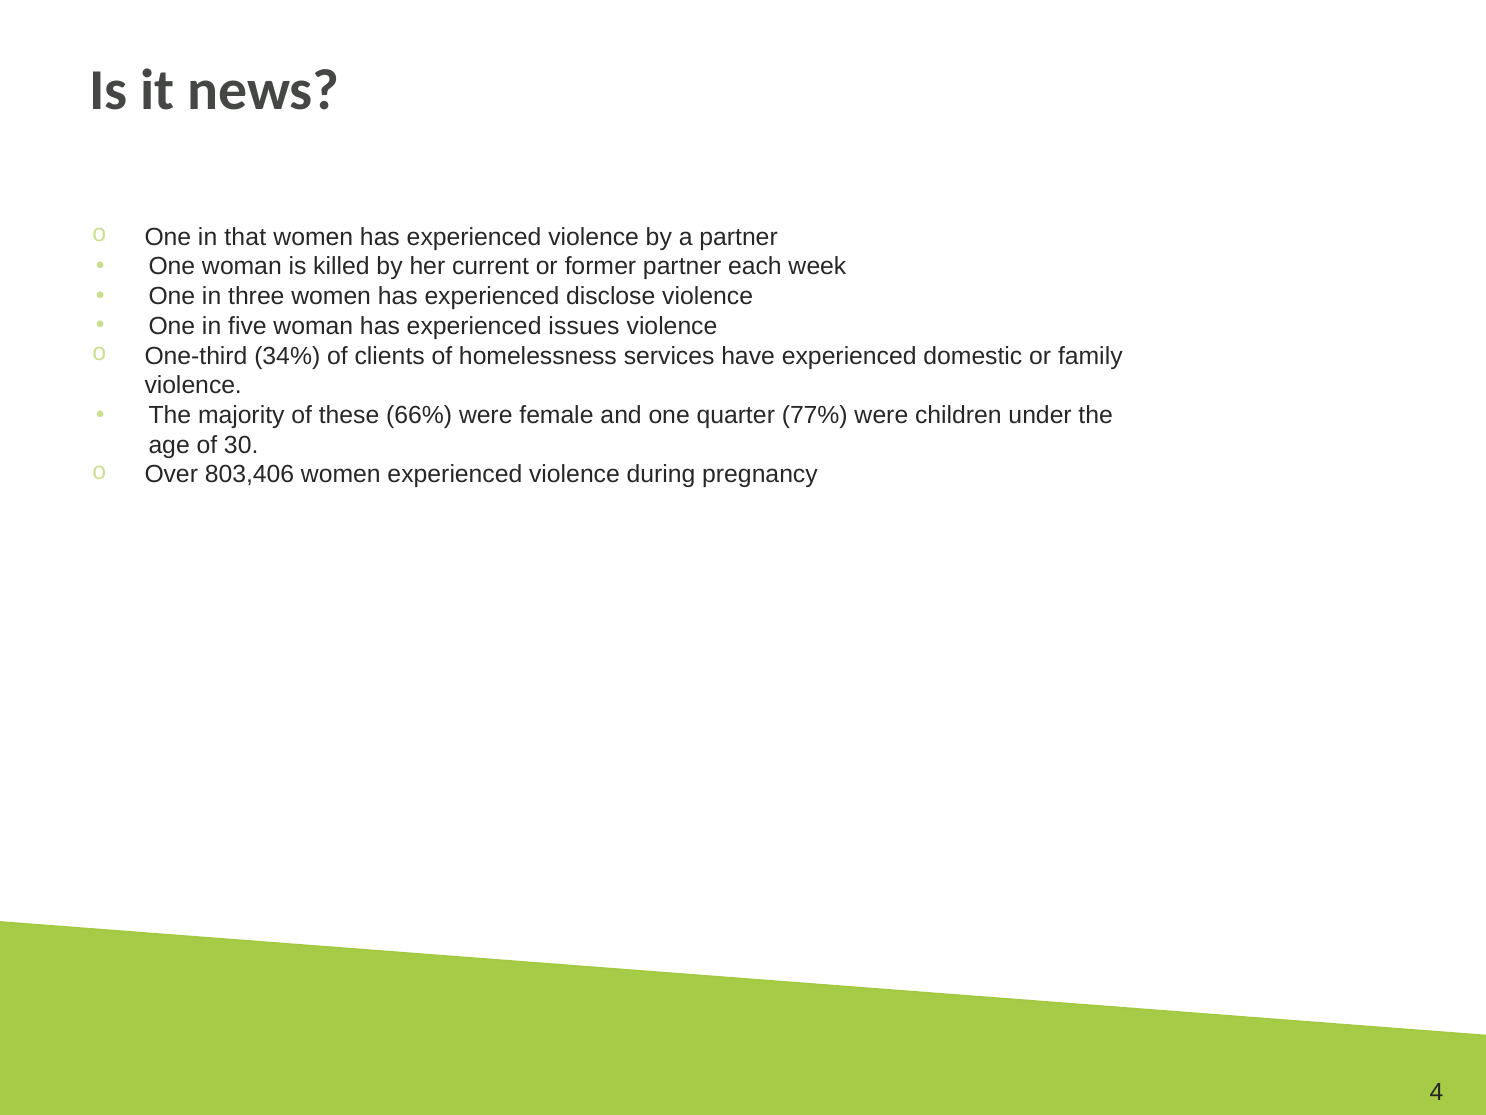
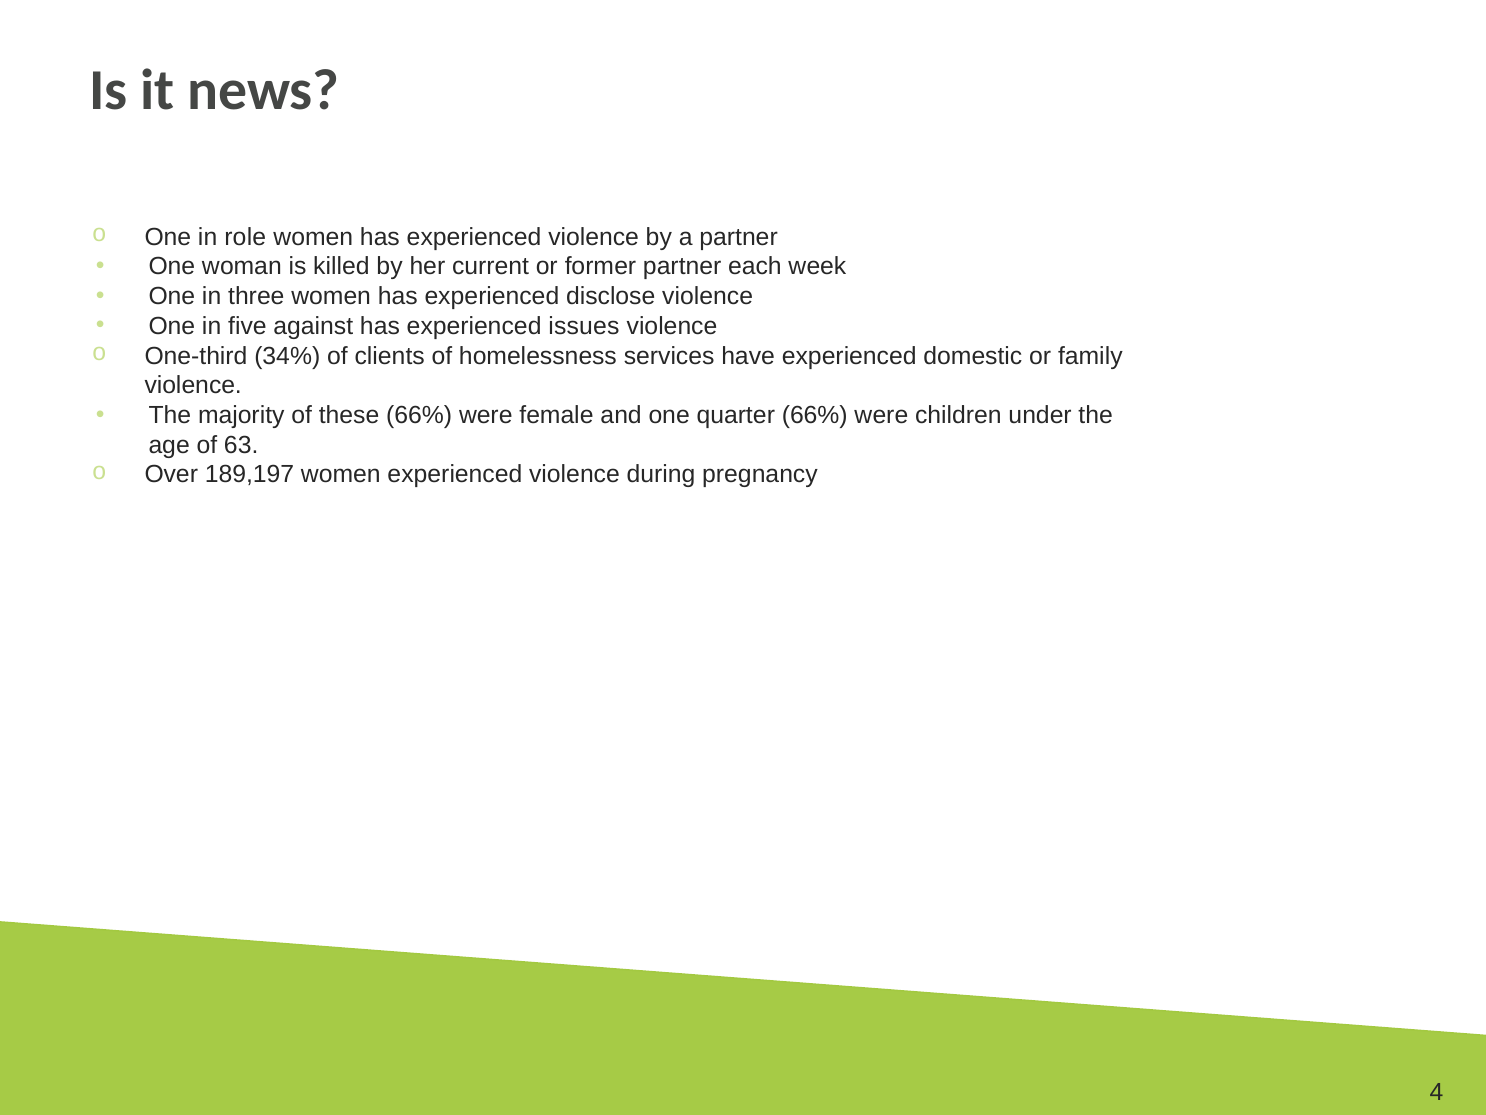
that: that -> role
five woman: woman -> against
quarter 77%: 77% -> 66%
30: 30 -> 63
803,406: 803,406 -> 189,197
